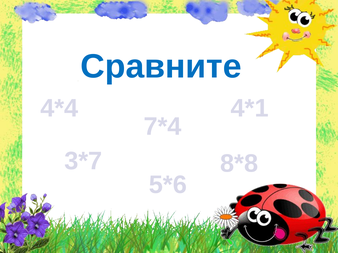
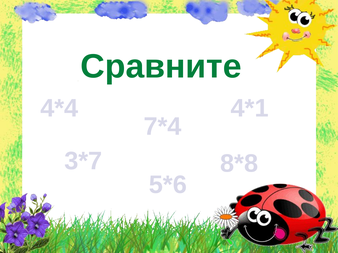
Сравните colour: blue -> green
